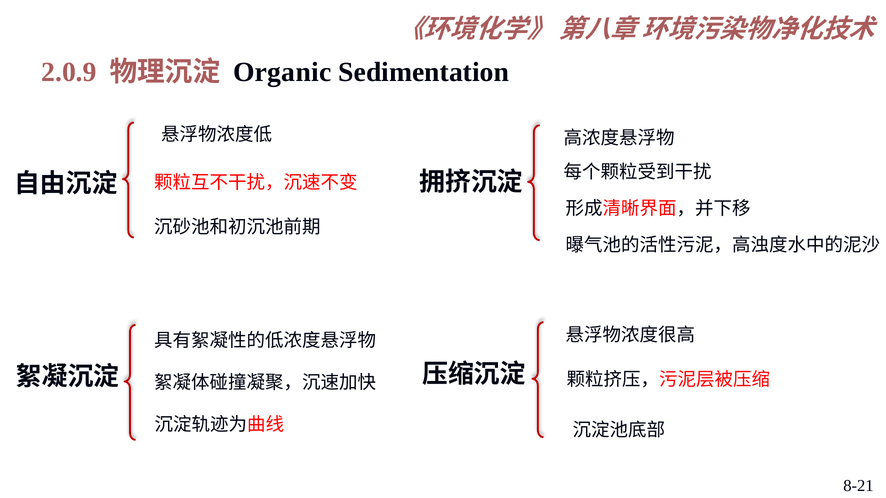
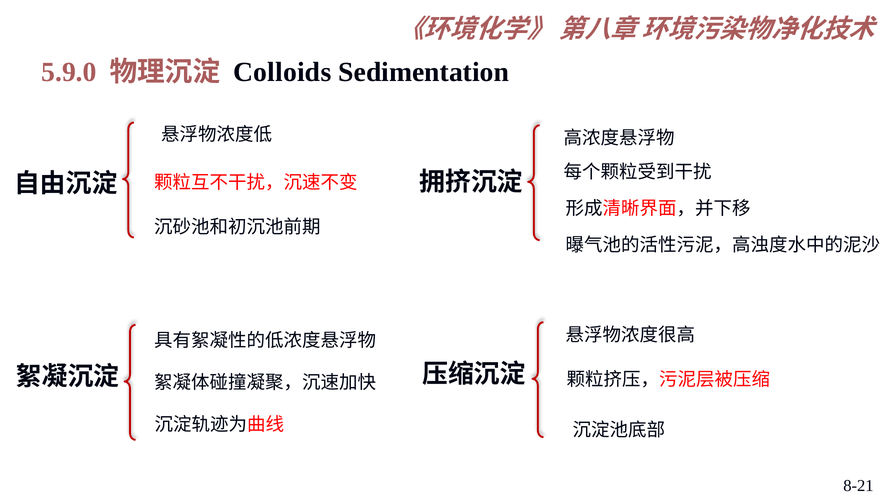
2.0.9: 2.0.9 -> 5.9.0
Organic: Organic -> Colloids
